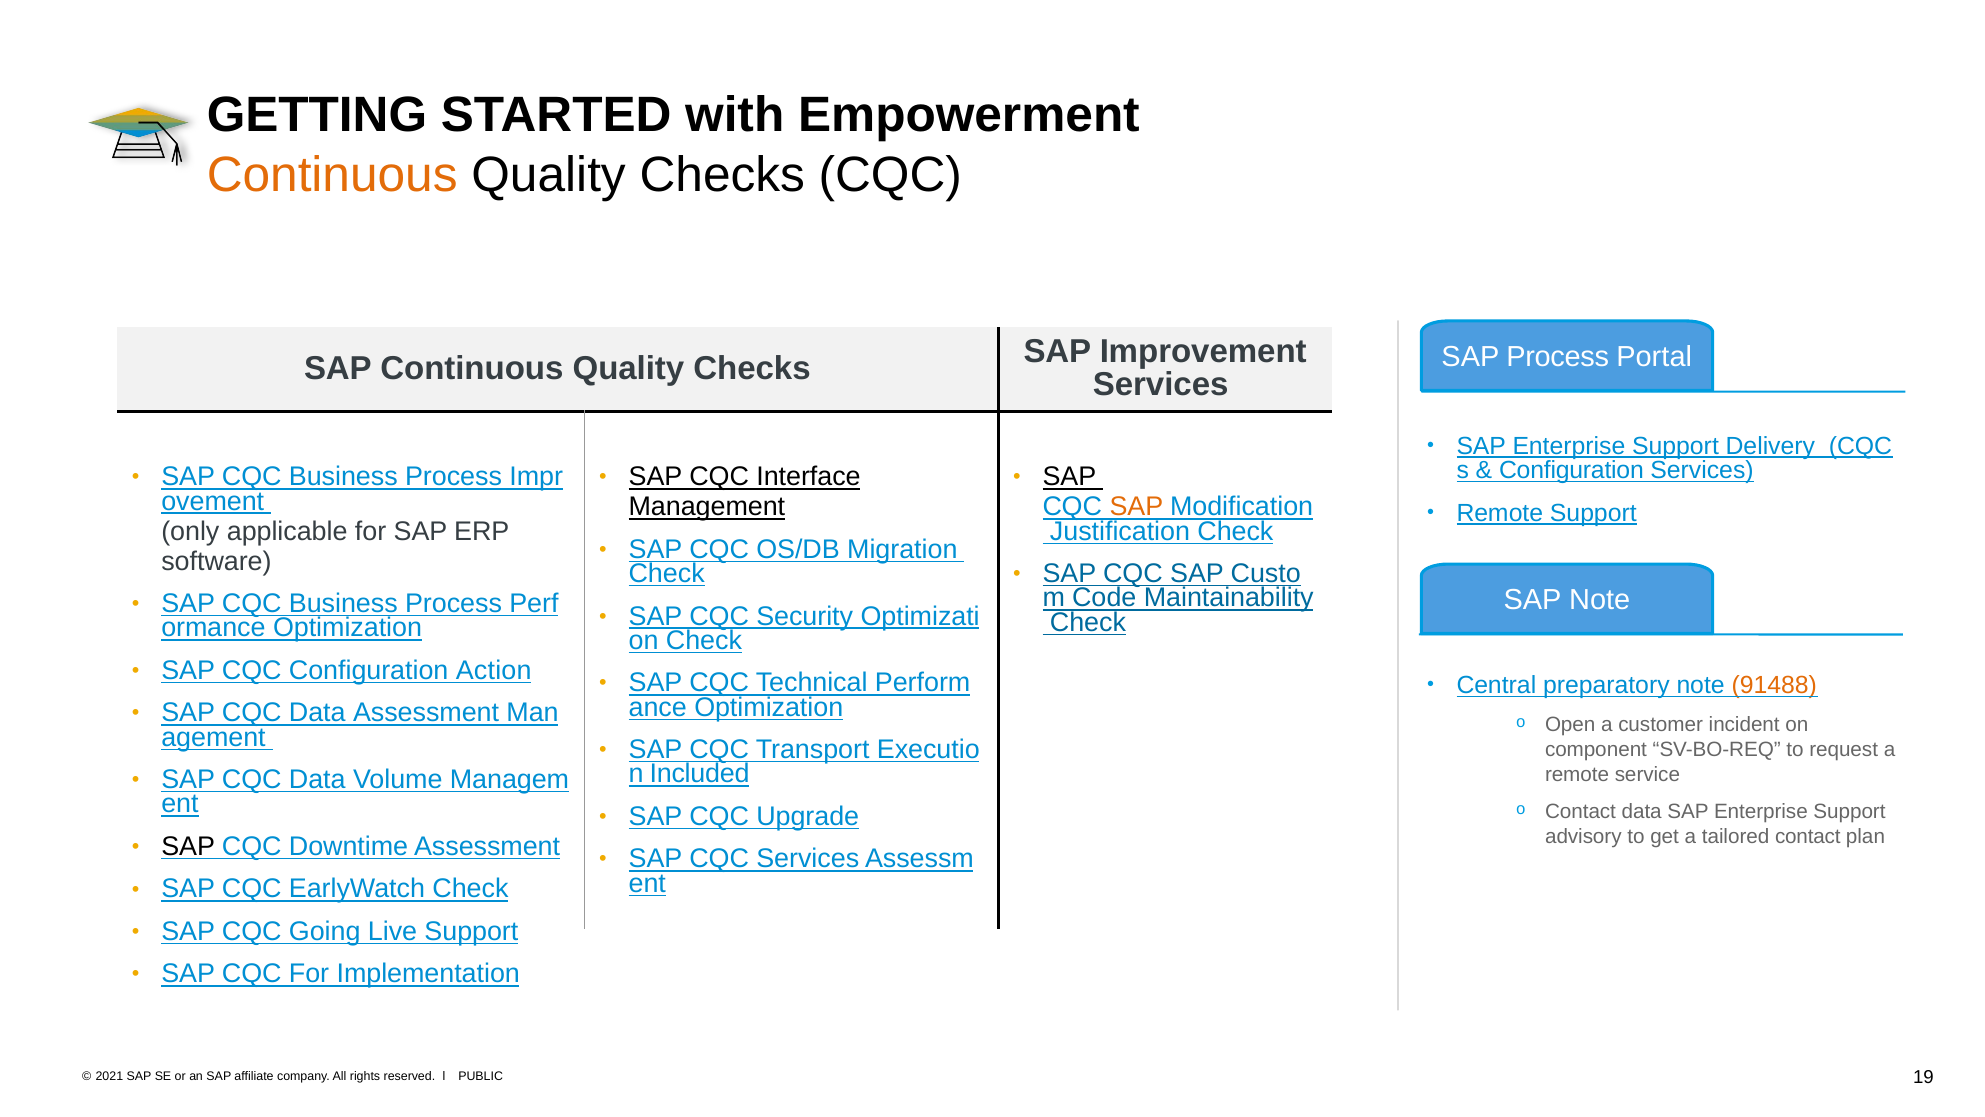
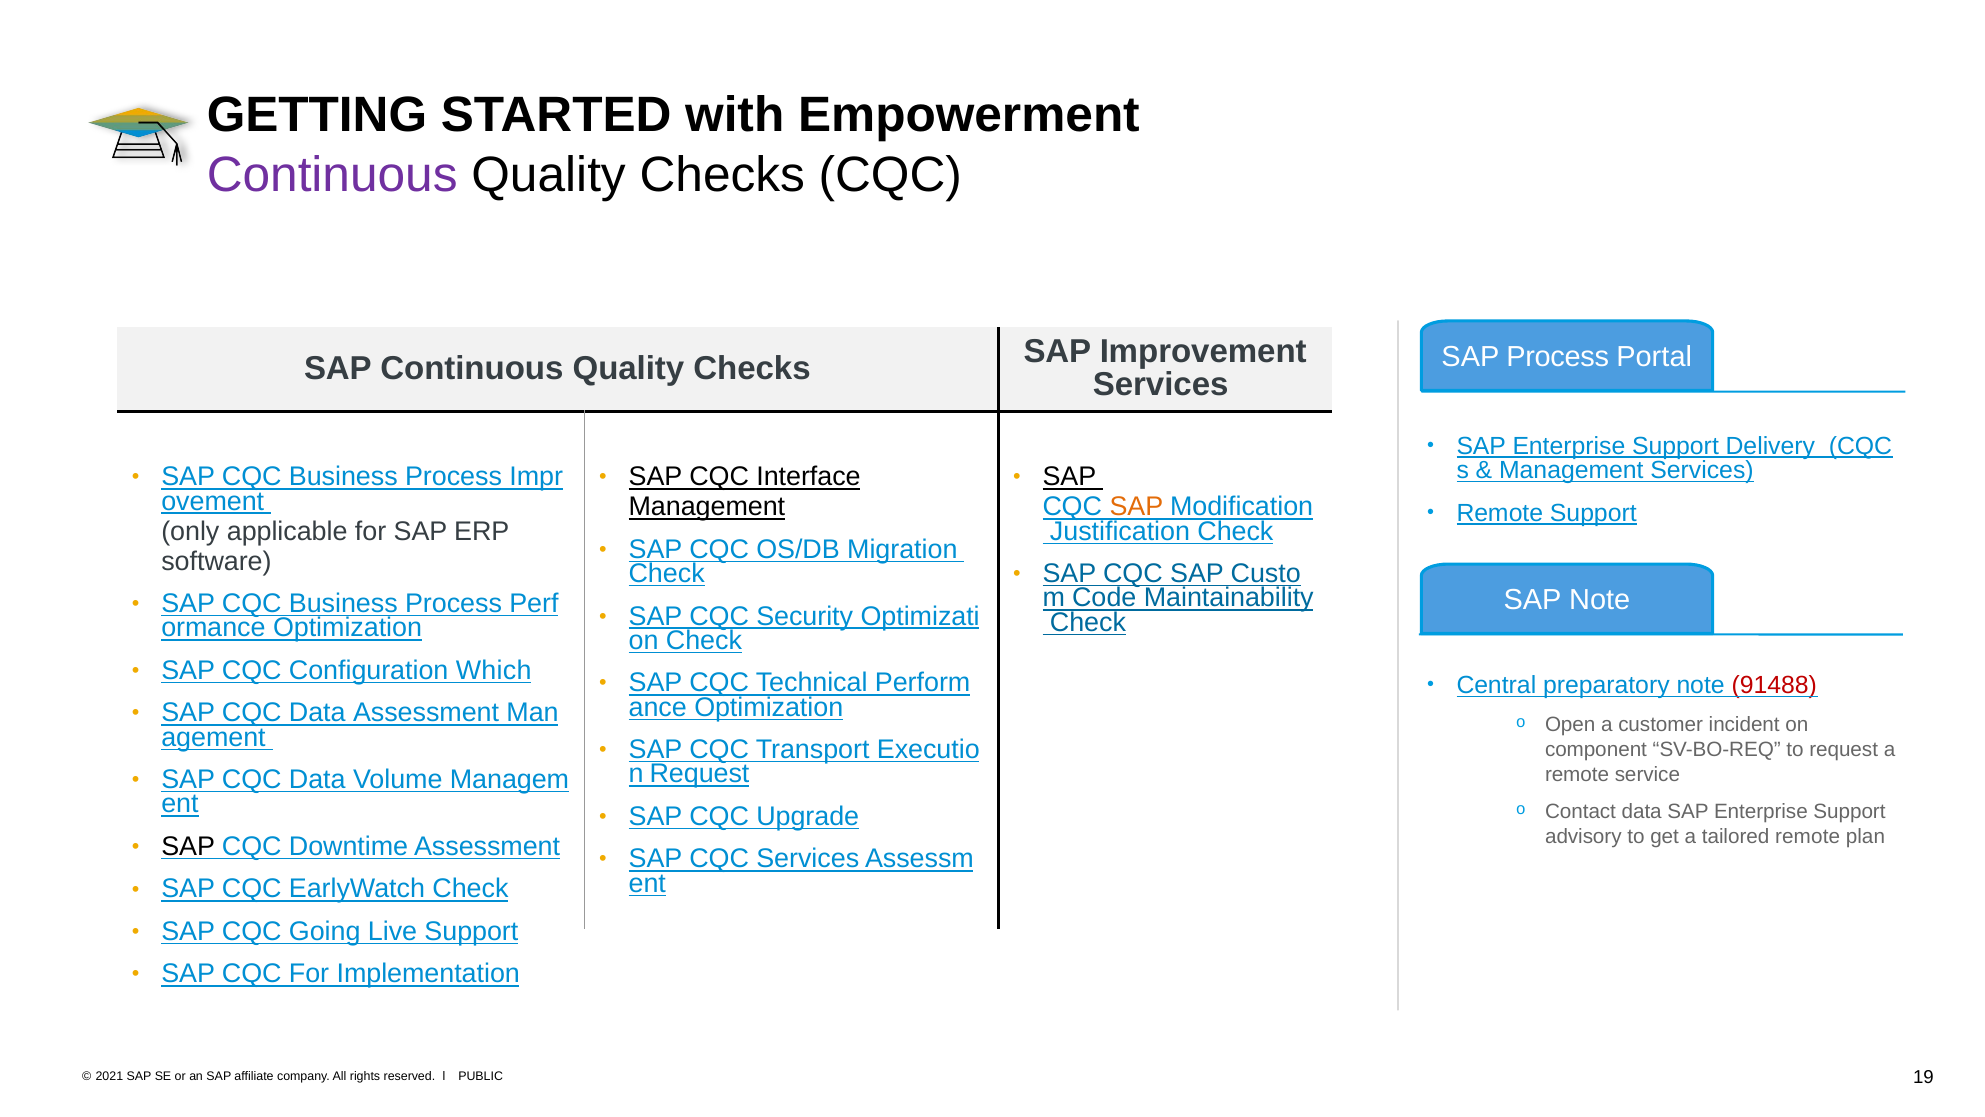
Continuous at (332, 175) colour: orange -> purple
Configuration at (1571, 471): Configuration -> Management
Action: Action -> Which
91488 colour: orange -> red
Included at (700, 774): Included -> Request
tailored contact: contact -> remote
